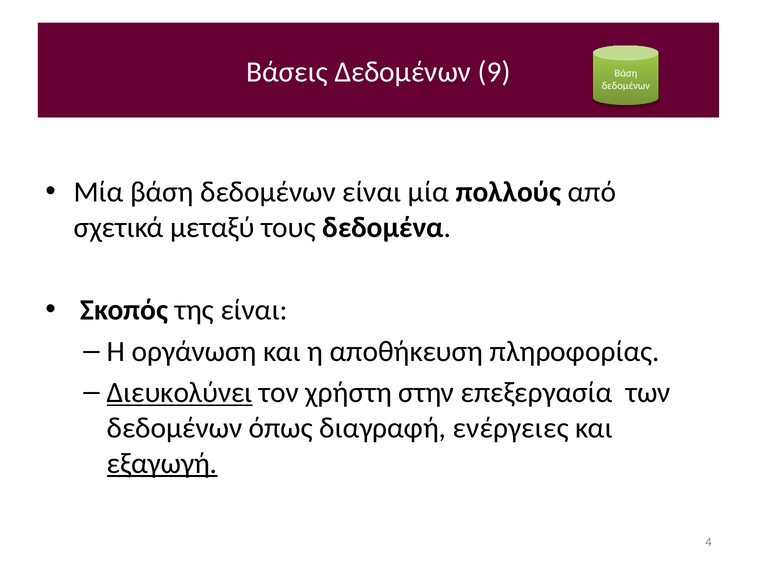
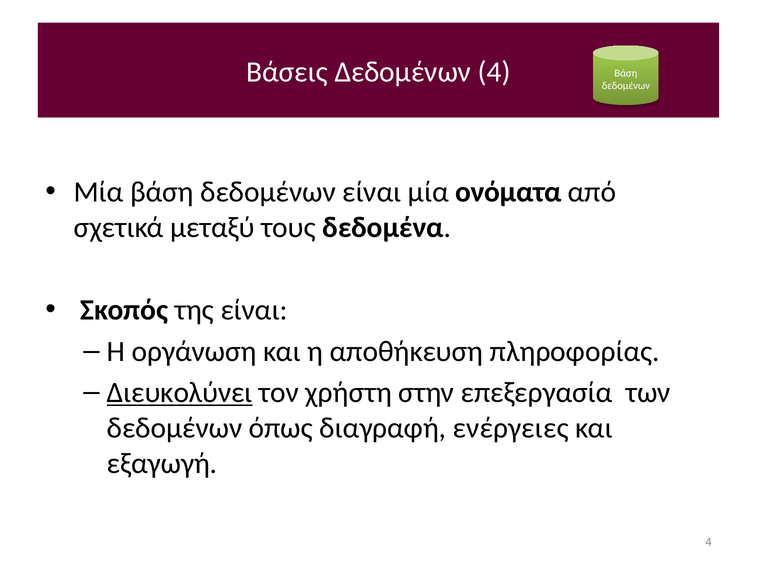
Δεδομένων 9: 9 -> 4
πολλούς: πολλούς -> ονόματα
εξαγωγή underline: present -> none
